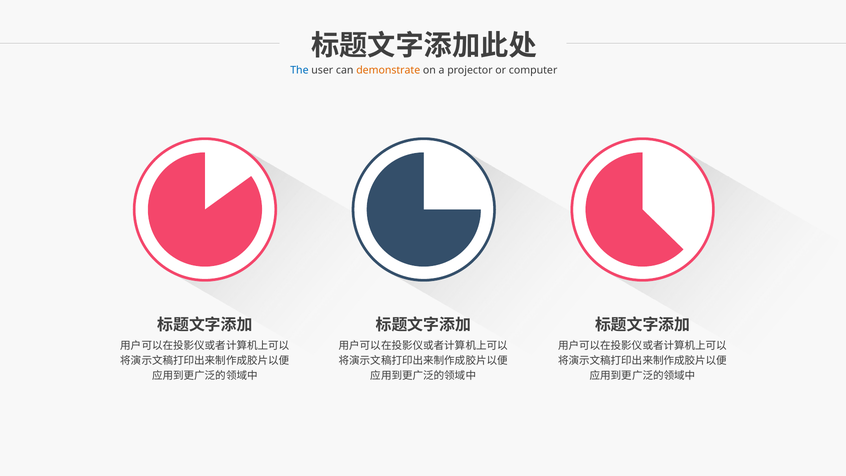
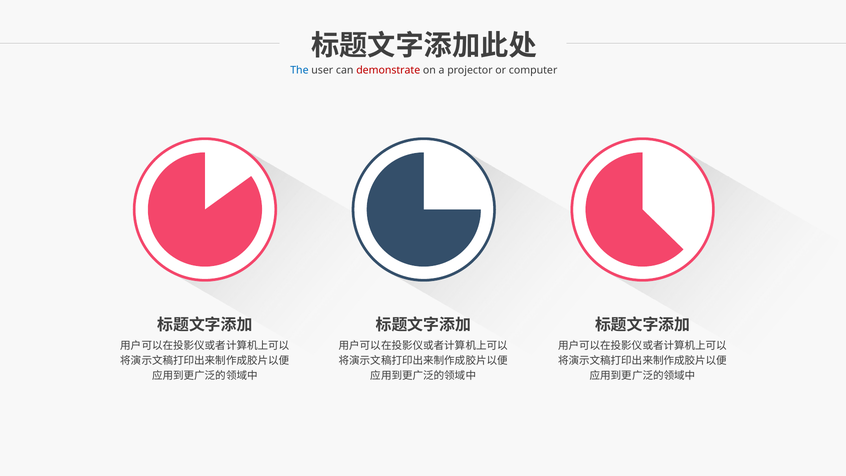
demonstrate colour: orange -> red
